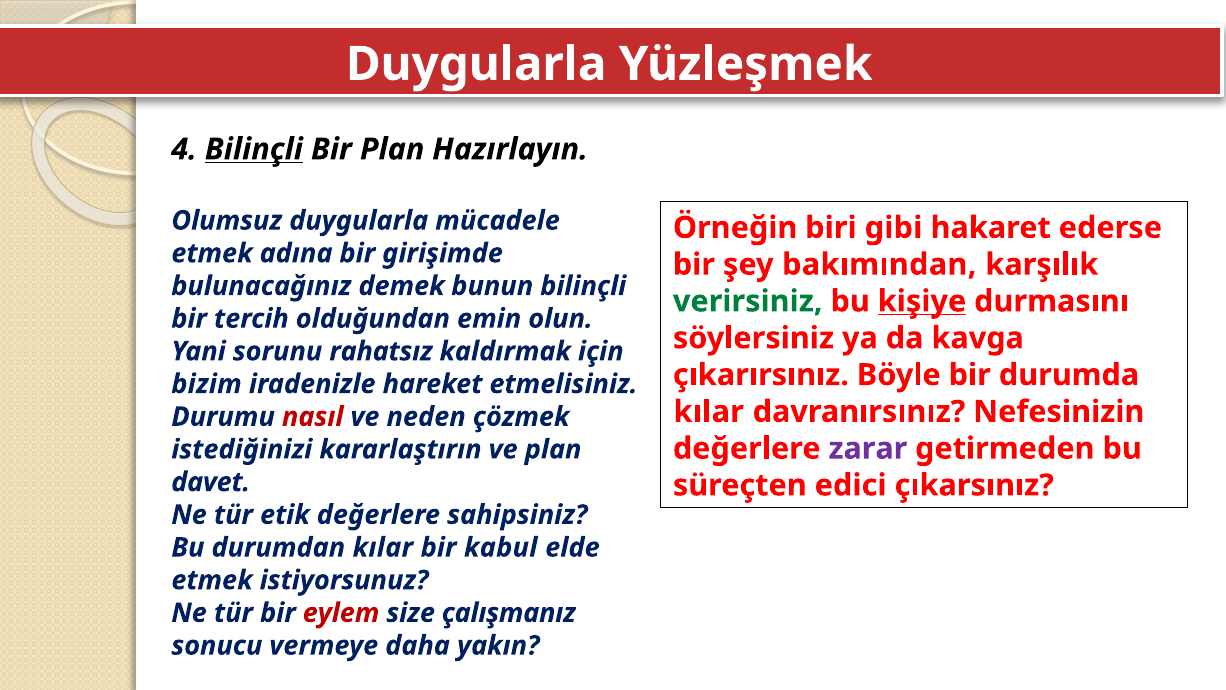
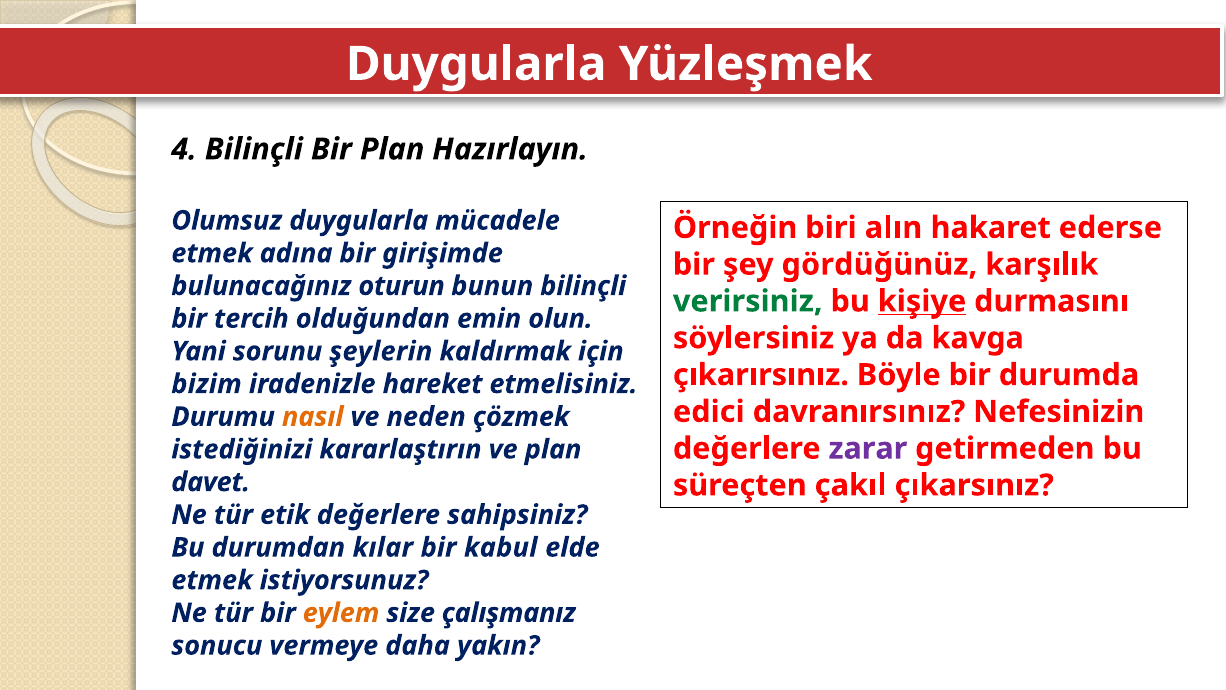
Bilinçli at (254, 149) underline: present -> none
gibi: gibi -> alın
bakımından: bakımından -> gördüğünüz
demek: demek -> oturun
rahatsız: rahatsız -> şeylerin
kılar at (709, 412): kılar -> edici
nasıl colour: red -> orange
edici: edici -> çakıl
eylem colour: red -> orange
